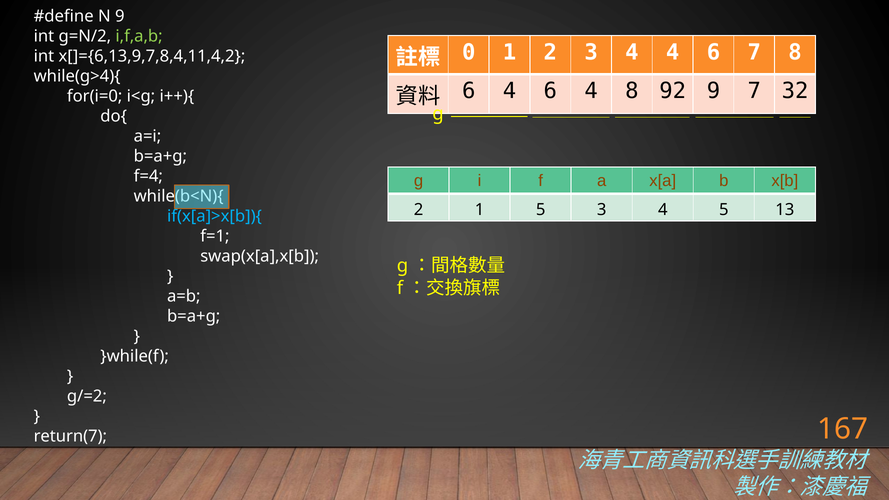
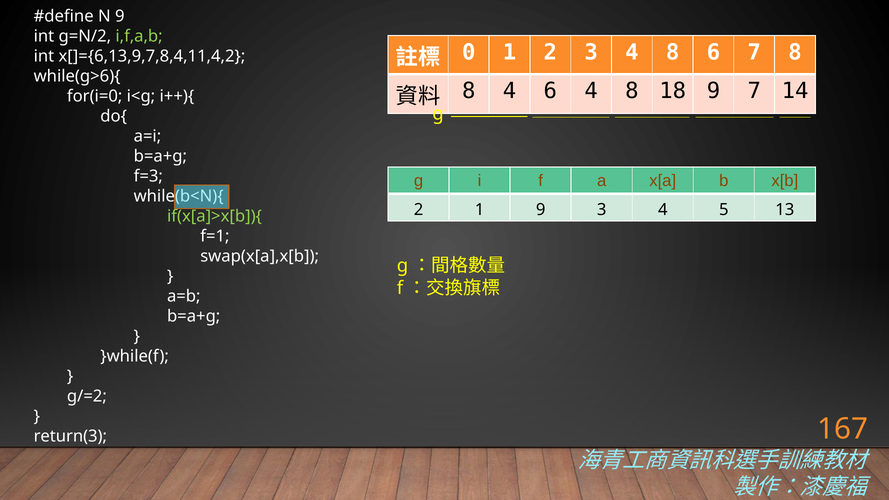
3 4 4: 4 -> 8
while(g>4){: while(g>4){ -> while(g>6){
6 at (469, 91): 6 -> 8
92: 92 -> 18
32: 32 -> 14
f=4: f=4 -> f=3
1 5: 5 -> 9
if(x[a]>x[b]){ colour: light blue -> light green
return(7: return(7 -> return(3
